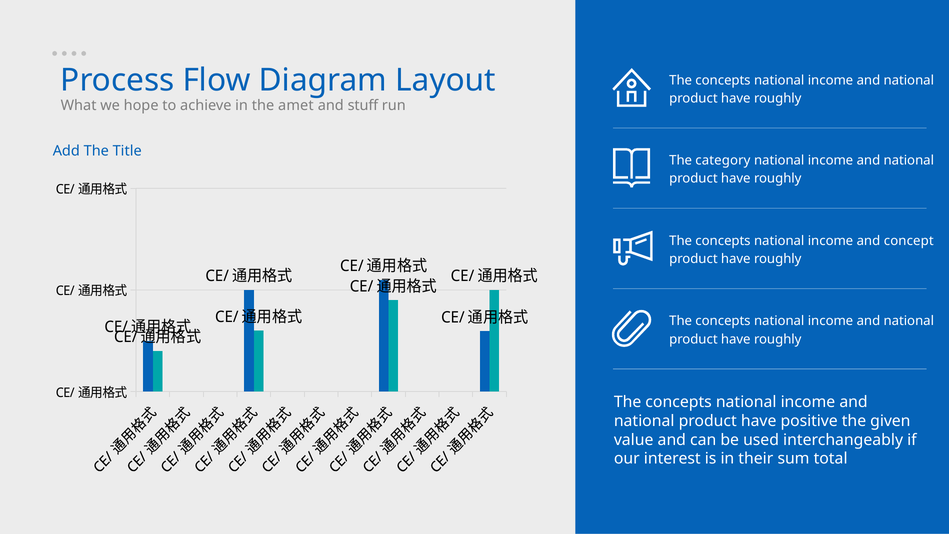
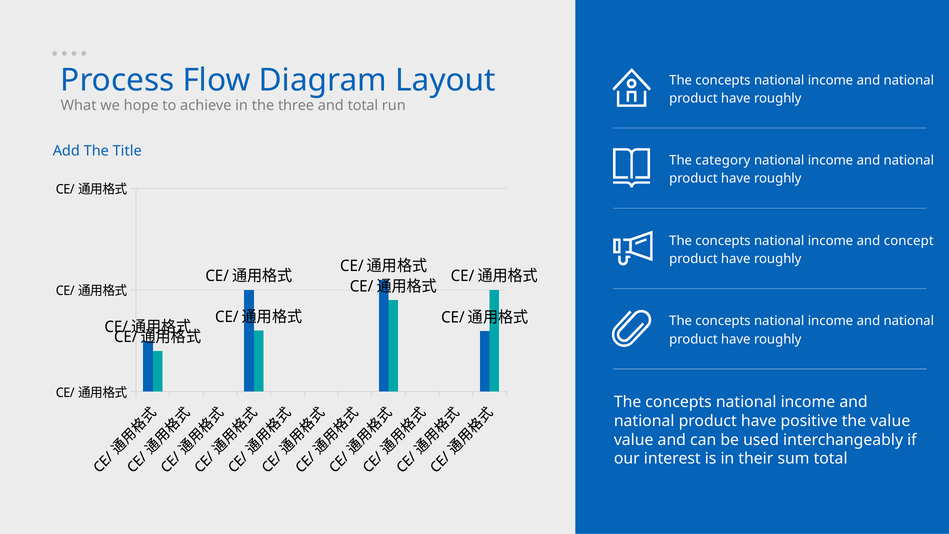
amet: amet -> three
and stuff: stuff -> total
the given: given -> value
